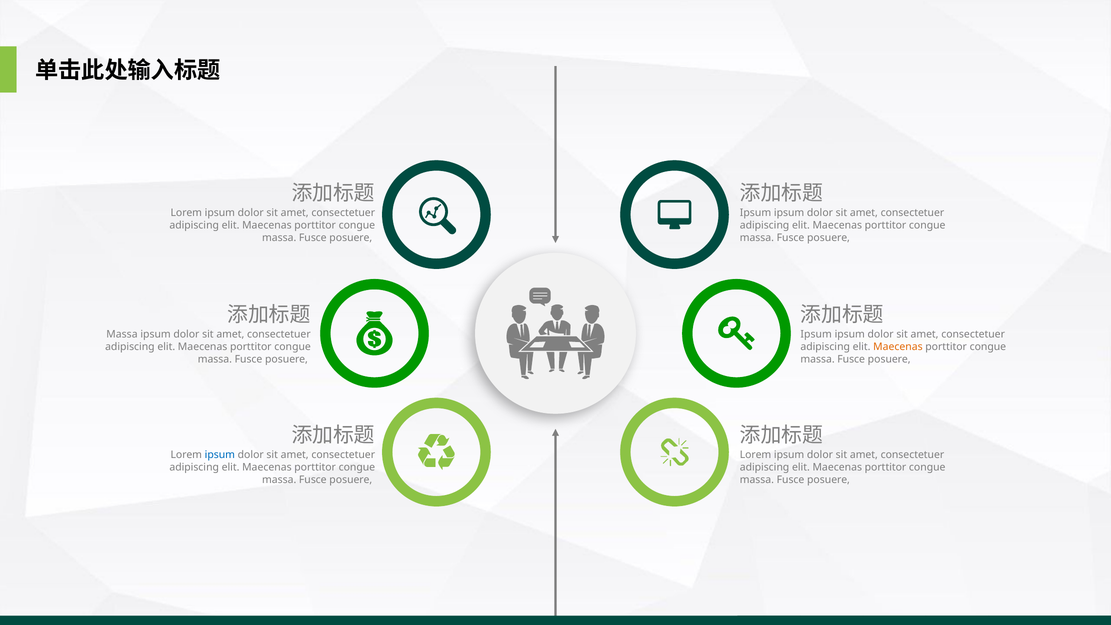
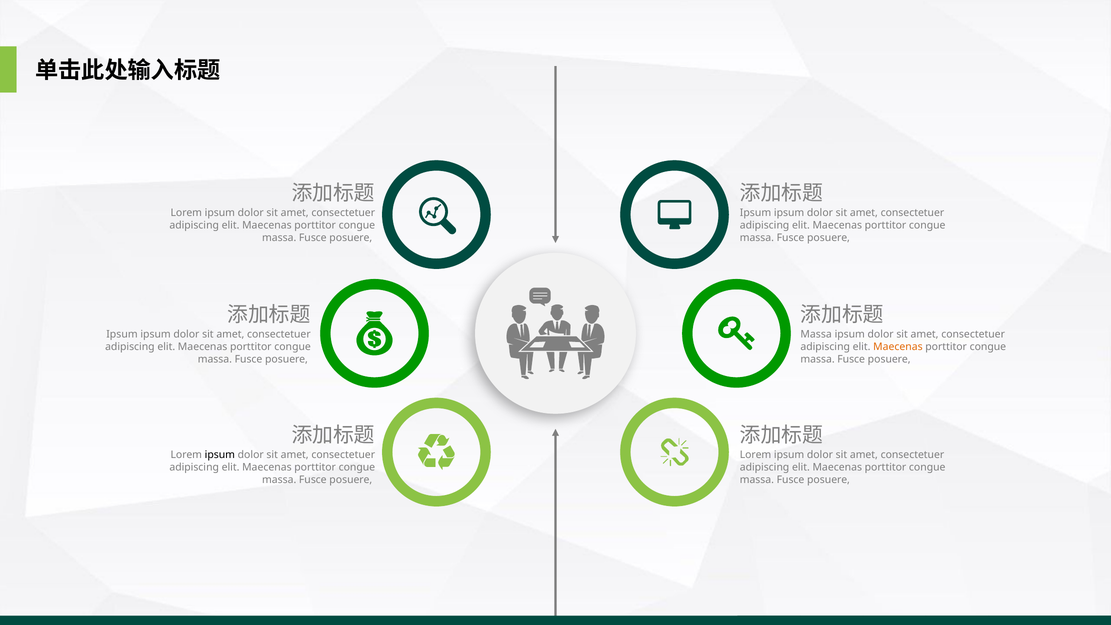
Massa at (122, 334): Massa -> Ipsum
Ipsum at (816, 334): Ipsum -> Massa
ipsum at (220, 455) colour: blue -> black
